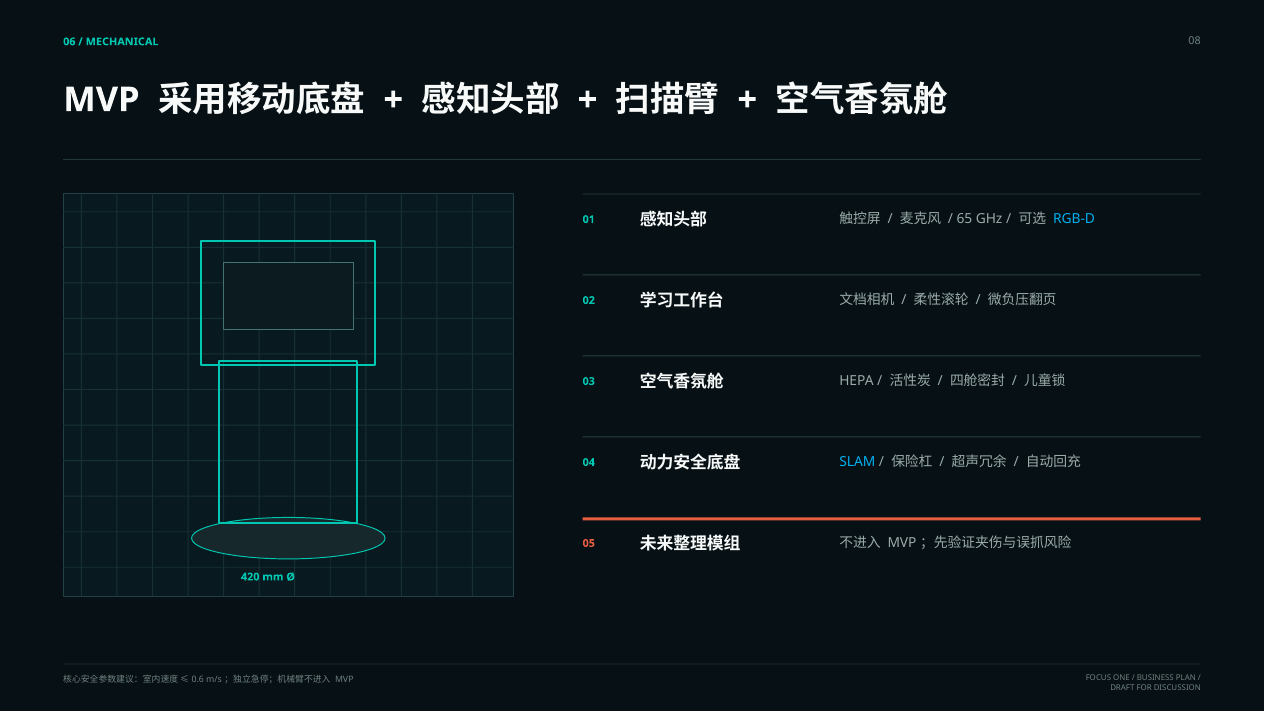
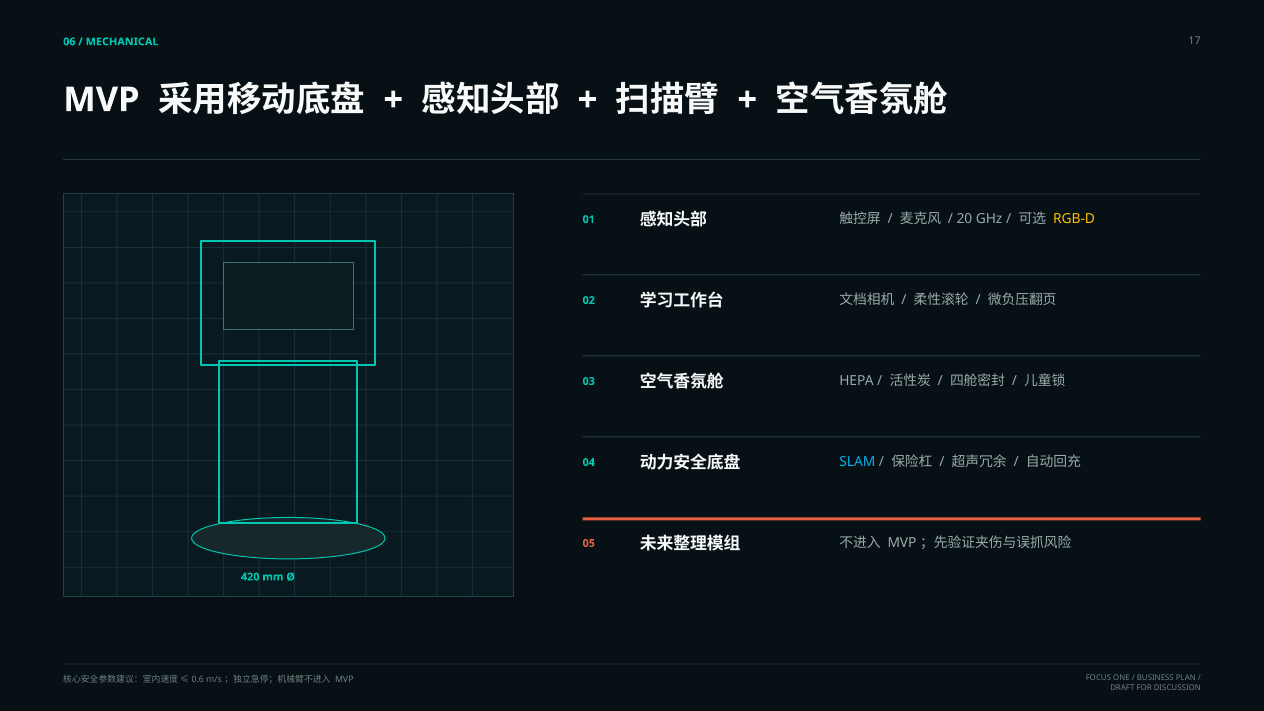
08: 08 -> 17
65: 65 -> 20
RGB-D colour: light blue -> yellow
